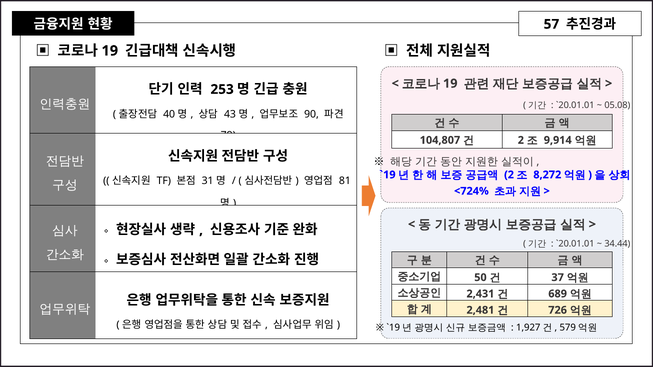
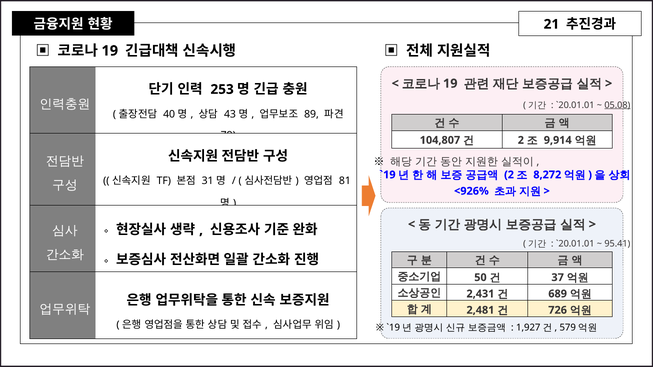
57: 57 -> 21
05.08 underline: none -> present
90: 90 -> 89
<724%: <724% -> <926%
34.44: 34.44 -> 95.41
